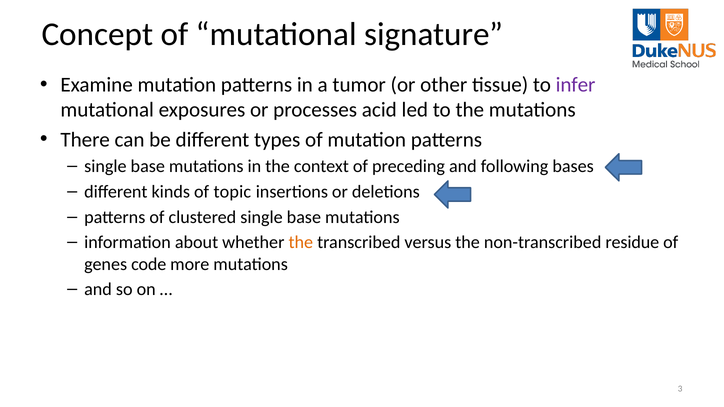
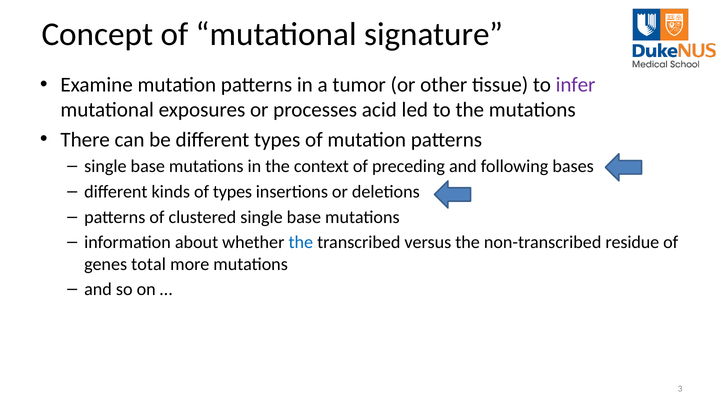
of topic: topic -> types
the at (301, 243) colour: orange -> blue
code: code -> total
